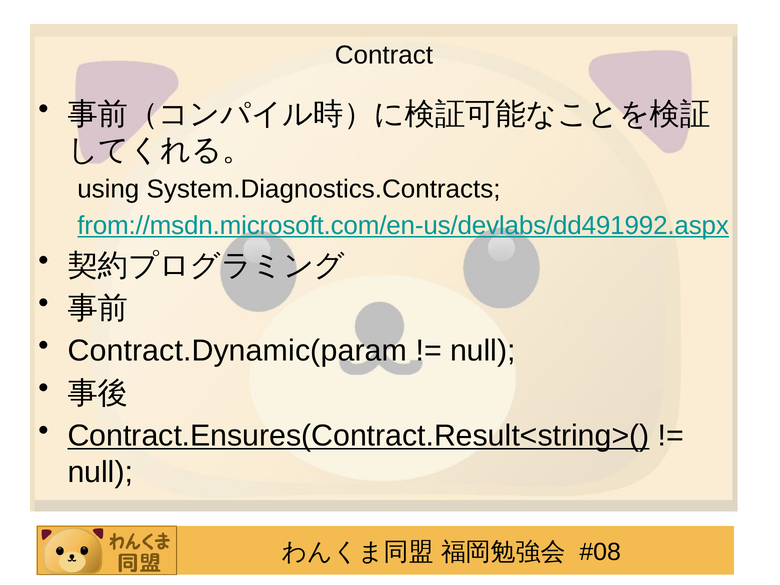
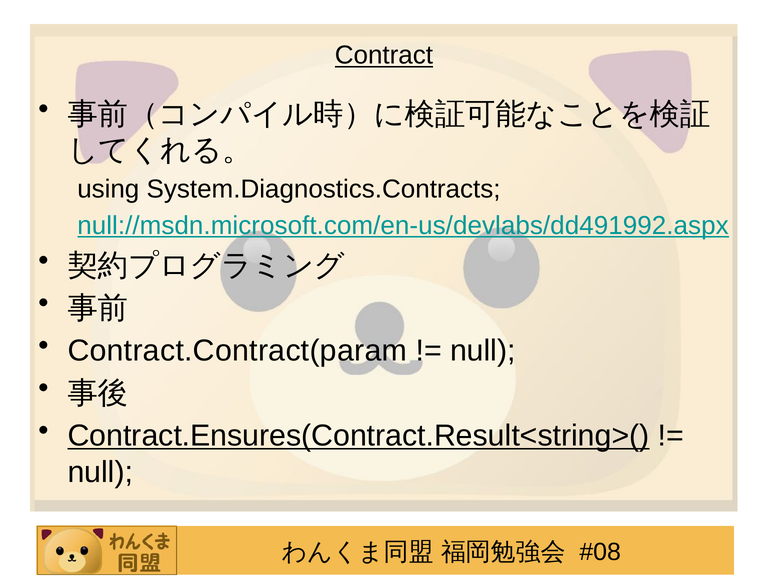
Contract underline: none -> present
from://msdn.microsoft.com/en-us/devlabs/dd491992.aspx: from://msdn.microsoft.com/en-us/devlabs/dd491992.aspx -> null://msdn.microsoft.com/en-us/devlabs/dd491992.aspx
Contract.Dynamic(param: Contract.Dynamic(param -> Contract.Contract(param
